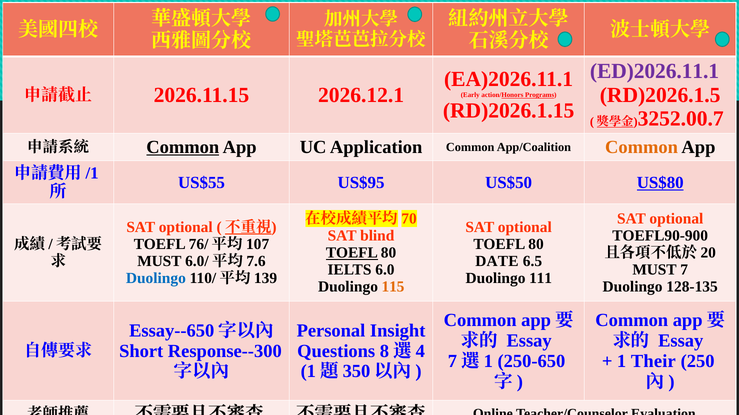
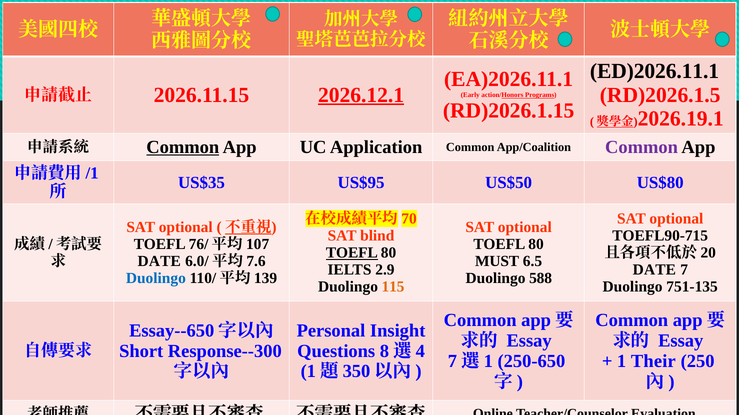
ED)2026.11.1 colour: purple -> black
2026.12.1 underline: none -> present
3252.00.7: 3252.00.7 -> 2026.19.1
Common at (642, 147) colour: orange -> purple
US$55: US$55 -> US$35
US$80 underline: present -> none
TOEFL90-900: TOEFL90-900 -> TOEFL90-715
MUST at (159, 262): MUST -> DATE
DATE: DATE -> MUST
6.0: 6.0 -> 2.9
MUST at (655, 270): MUST -> DATE
111: 111 -> 588
128-135: 128-135 -> 751-135
